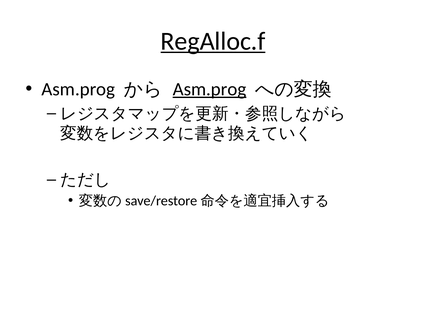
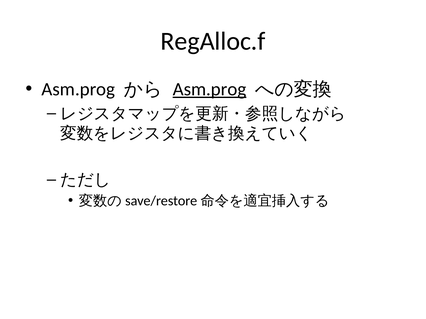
RegAlloc.f underline: present -> none
